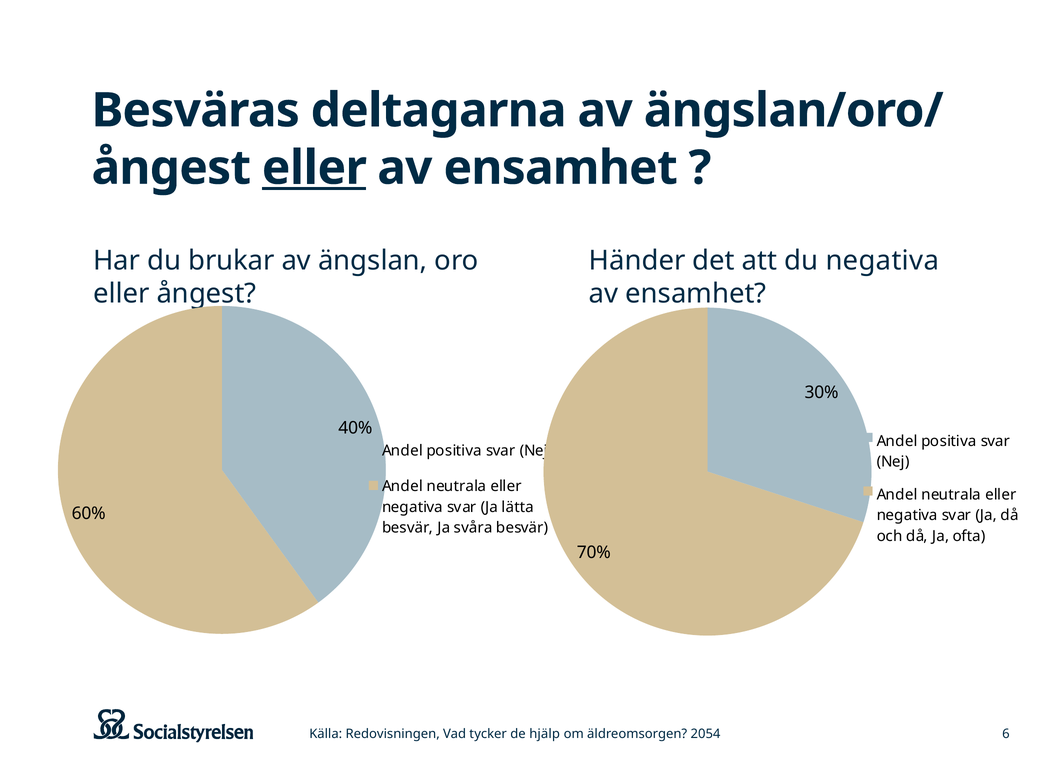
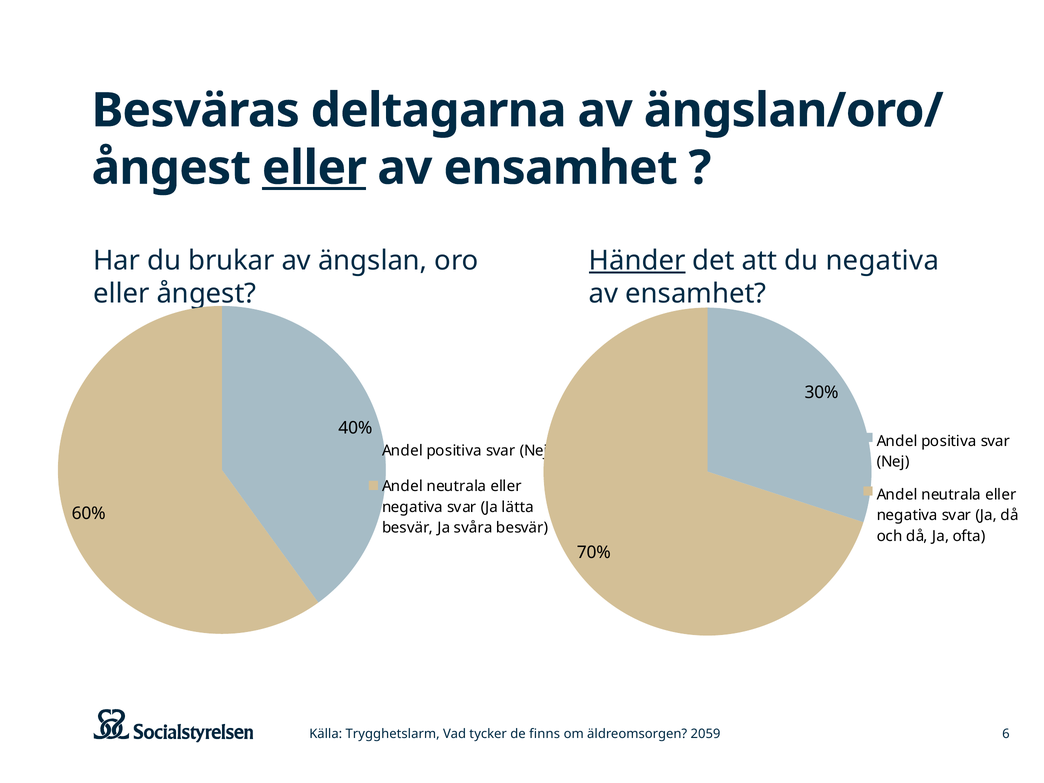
Händer underline: none -> present
Redovisningen: Redovisningen -> Trygghetslarm
hjälp: hjälp -> finns
2054: 2054 -> 2059
